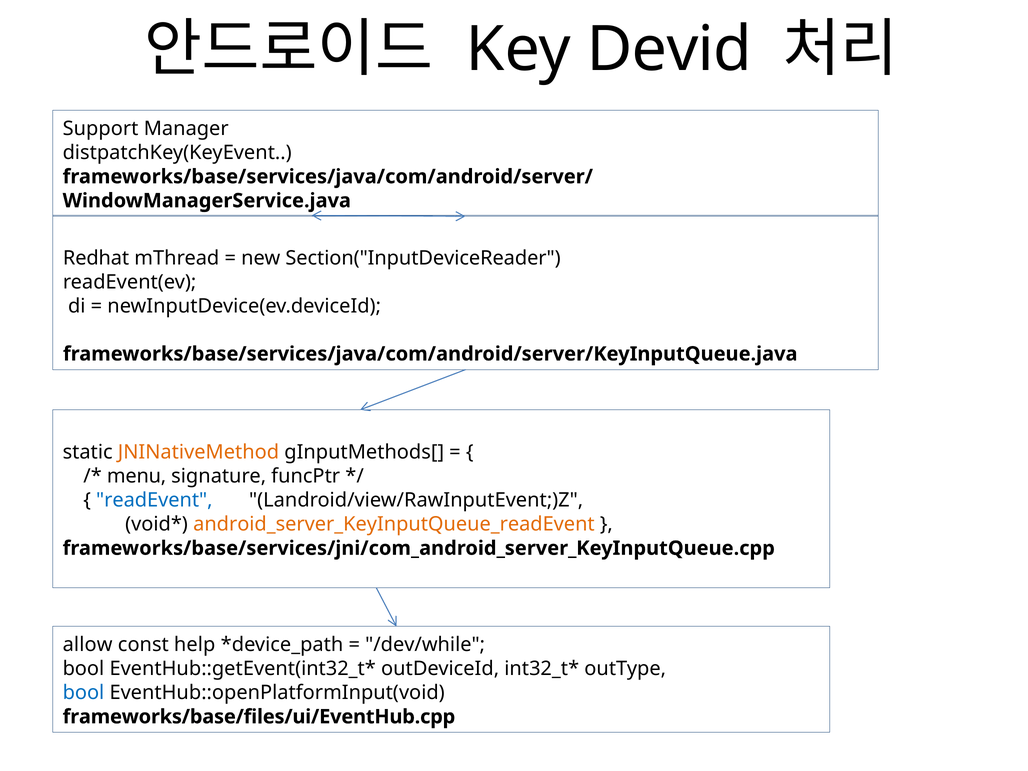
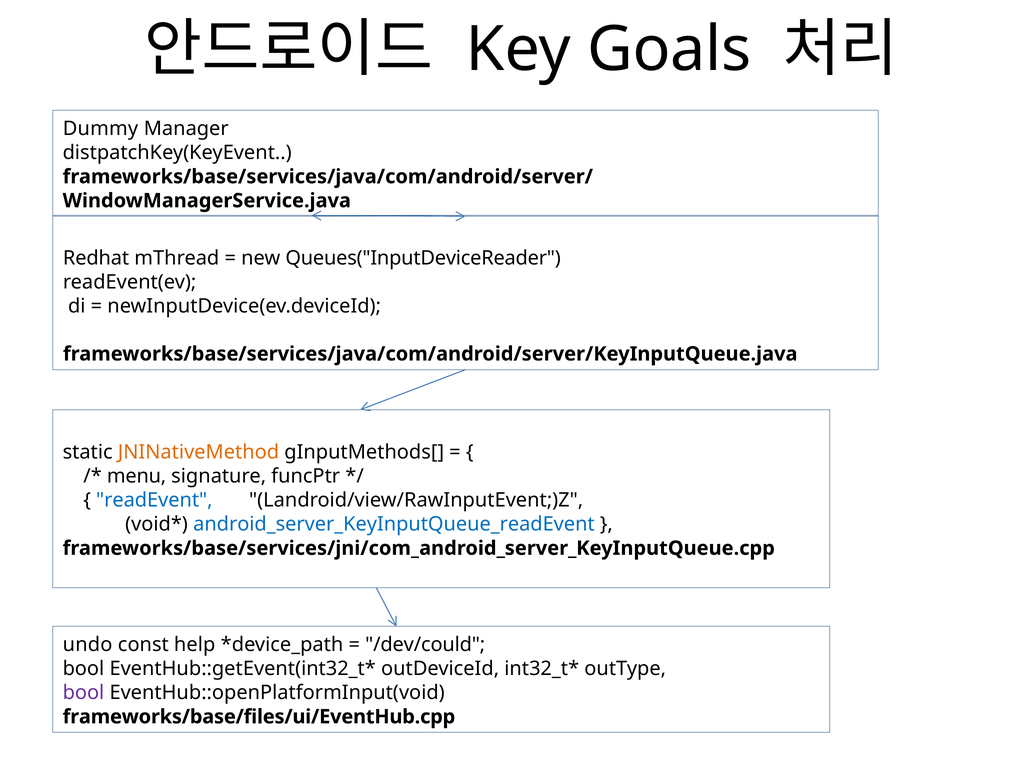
Devid: Devid -> Goals
Support: Support -> Dummy
Section("InputDeviceReader: Section("InputDeviceReader -> Queues("InputDeviceReader
android_server_KeyInputQueue_readEvent colour: orange -> blue
allow: allow -> undo
/dev/while: /dev/while -> /dev/could
bool at (83, 693) colour: blue -> purple
